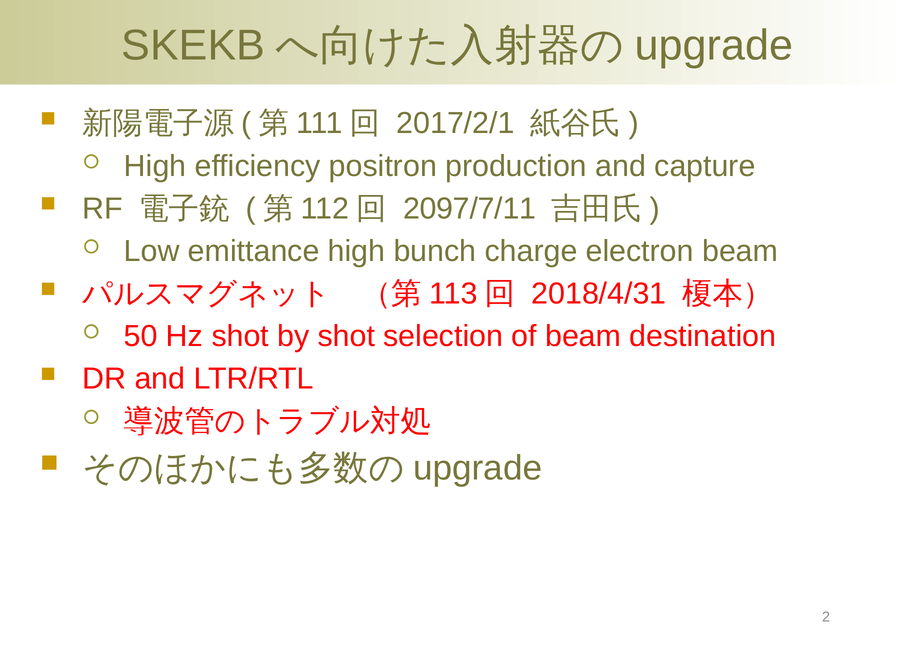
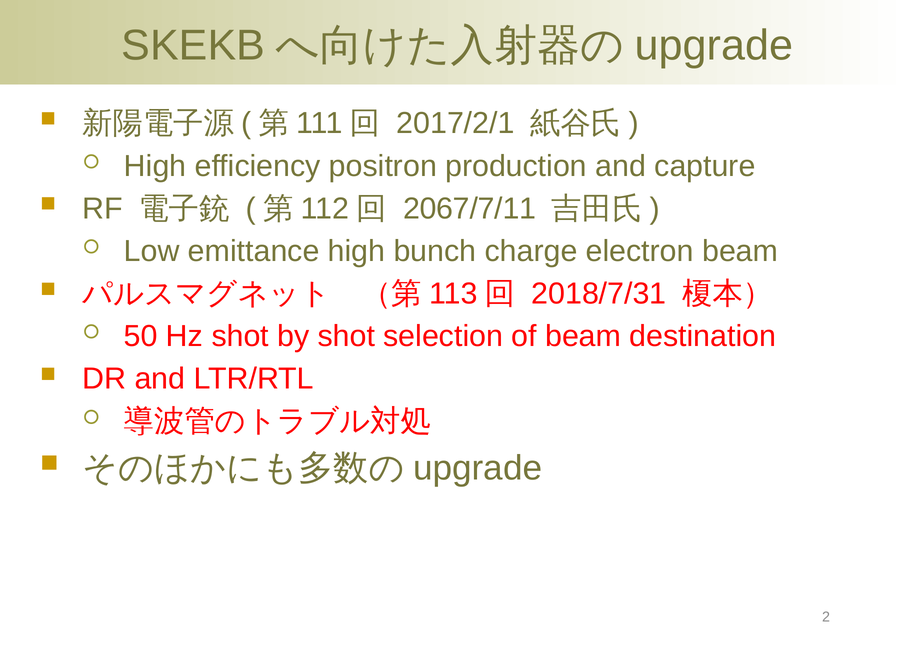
2097/7/11: 2097/7/11 -> 2067/7/11
2018/4/31: 2018/4/31 -> 2018/7/31
